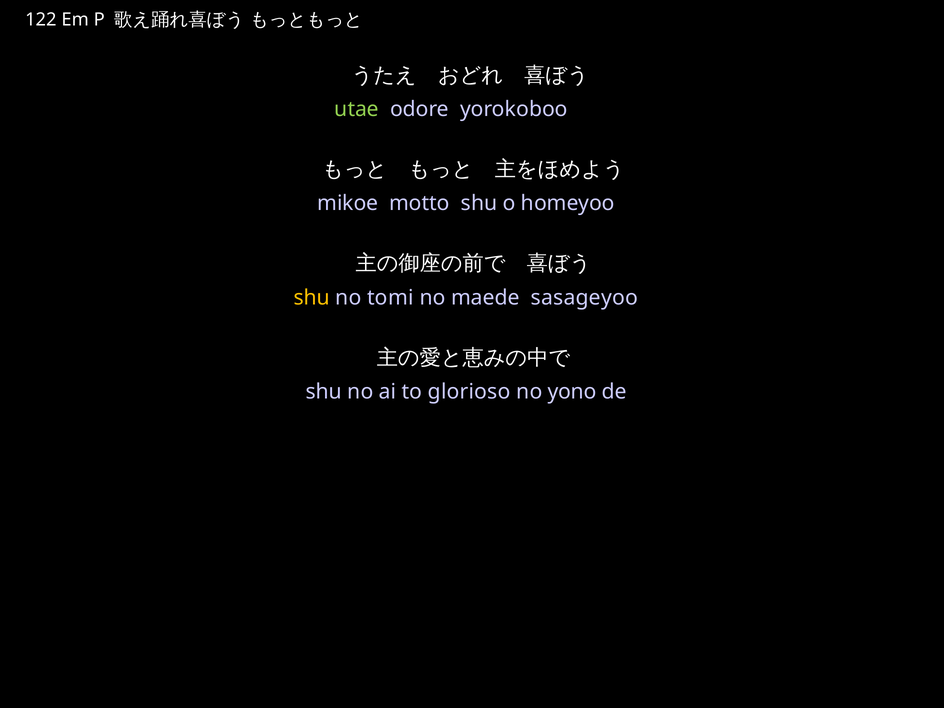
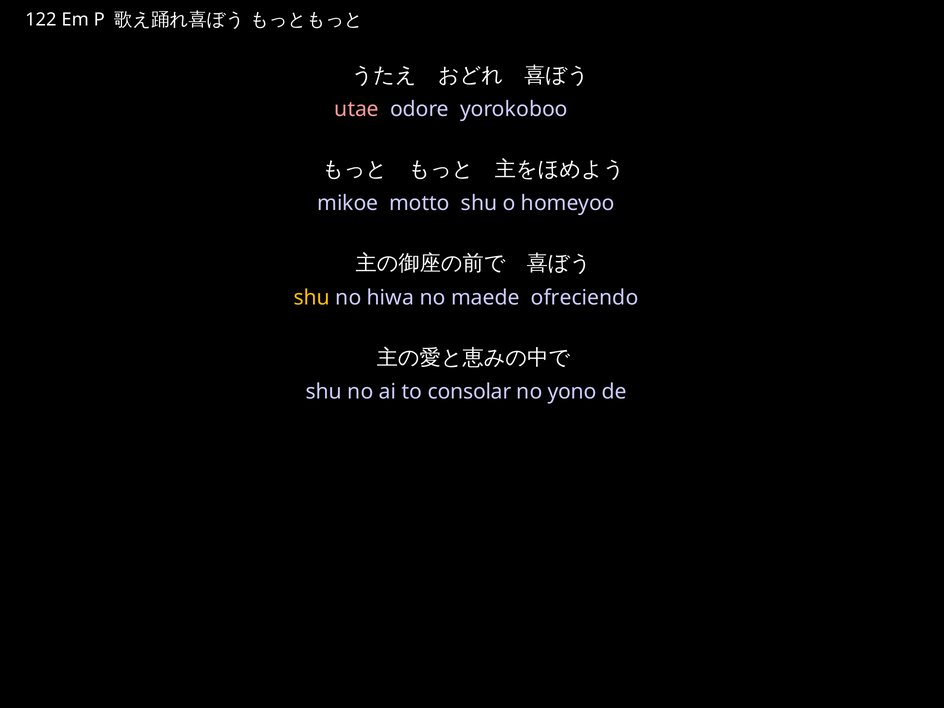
utae colour: light green -> pink
tomi: tomi -> hiwa
sasageyoo: sasageyoo -> ofreciendo
glorioso: glorioso -> consolar
